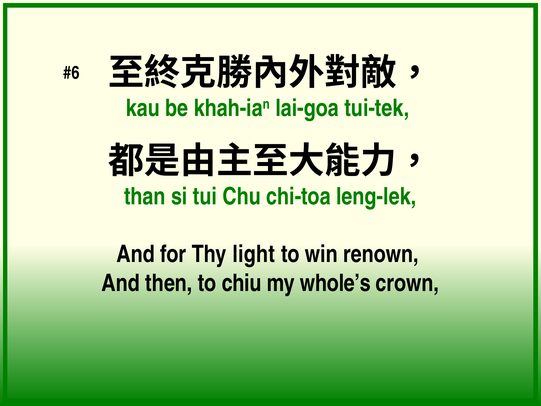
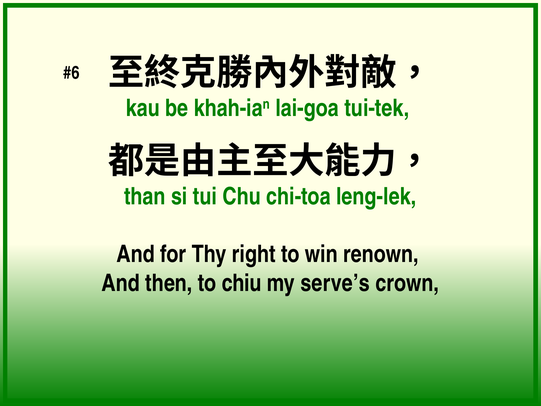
light: light -> right
whole’s: whole’s -> serve’s
